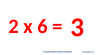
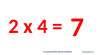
6: 6 -> 4
3: 3 -> 7
